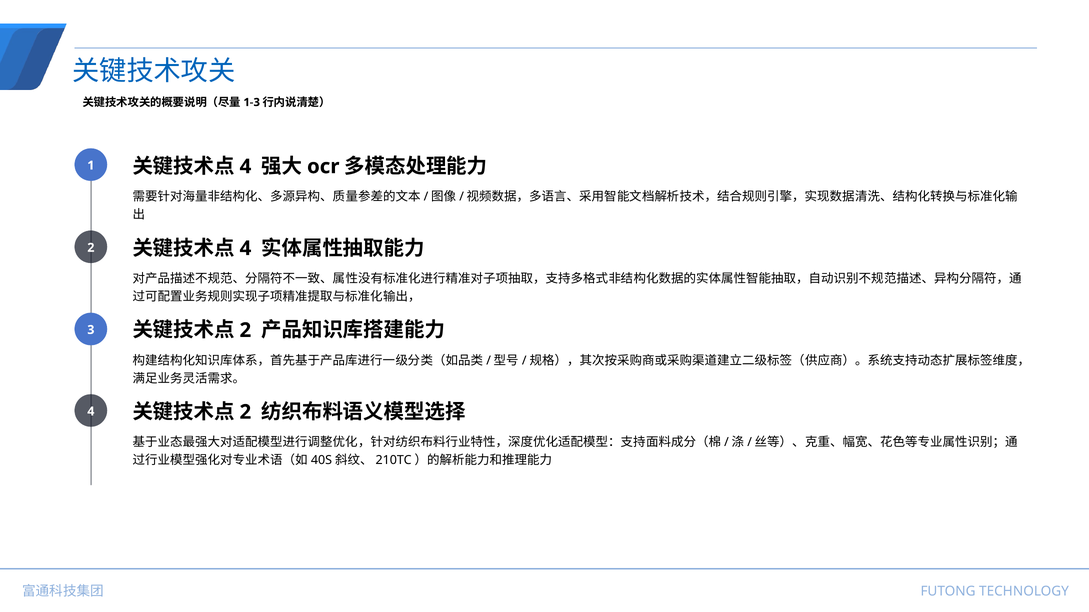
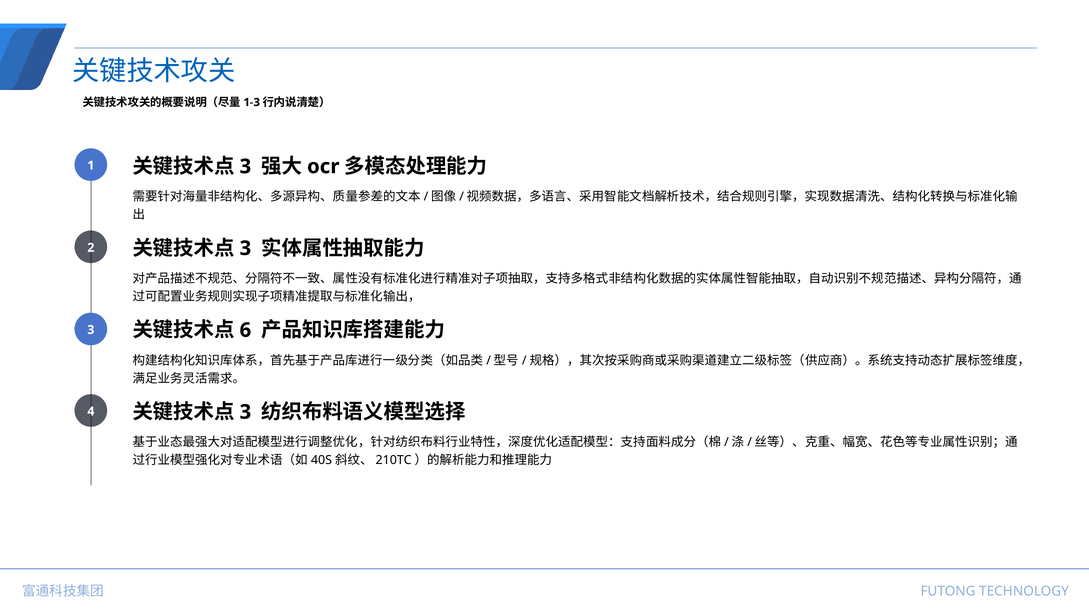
4 at (245, 167): 4 -> 3
4 at (245, 249): 4 -> 3
2 at (245, 330): 2 -> 6
2 at (245, 412): 2 -> 3
